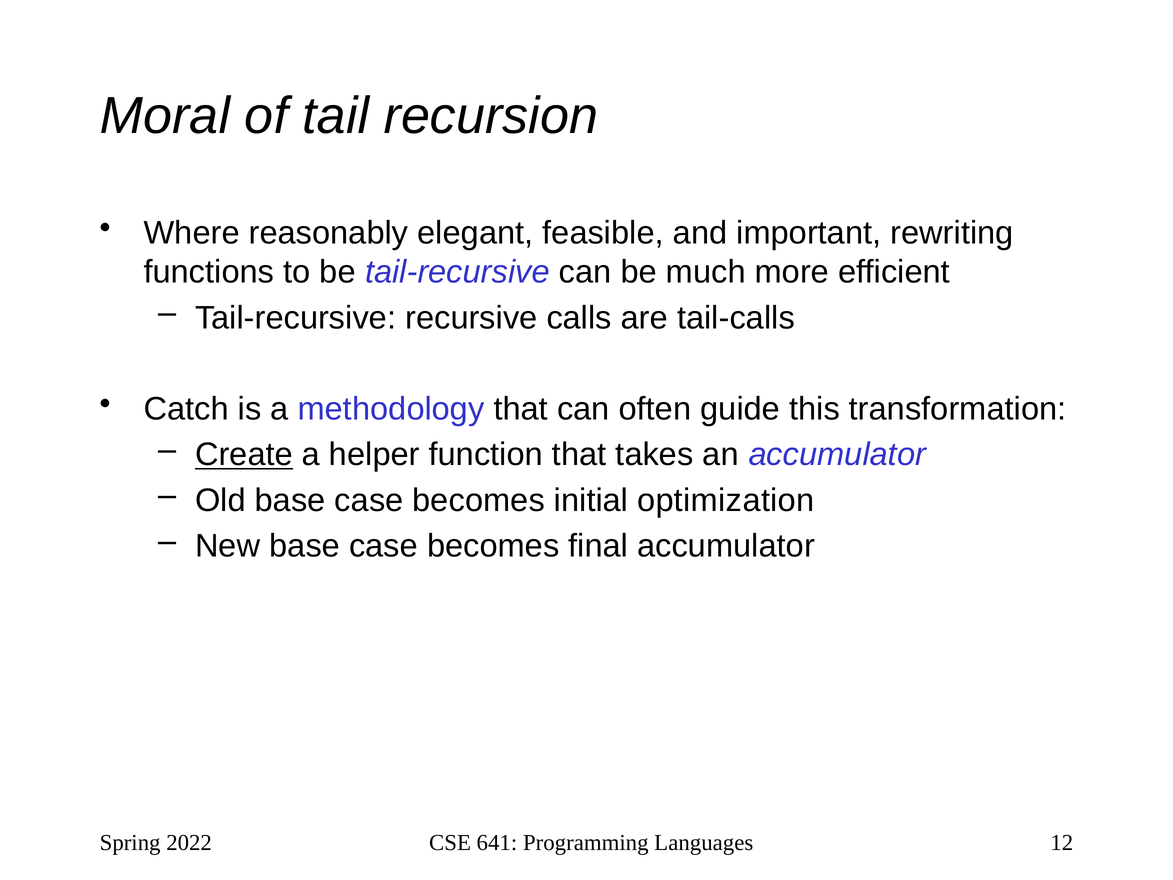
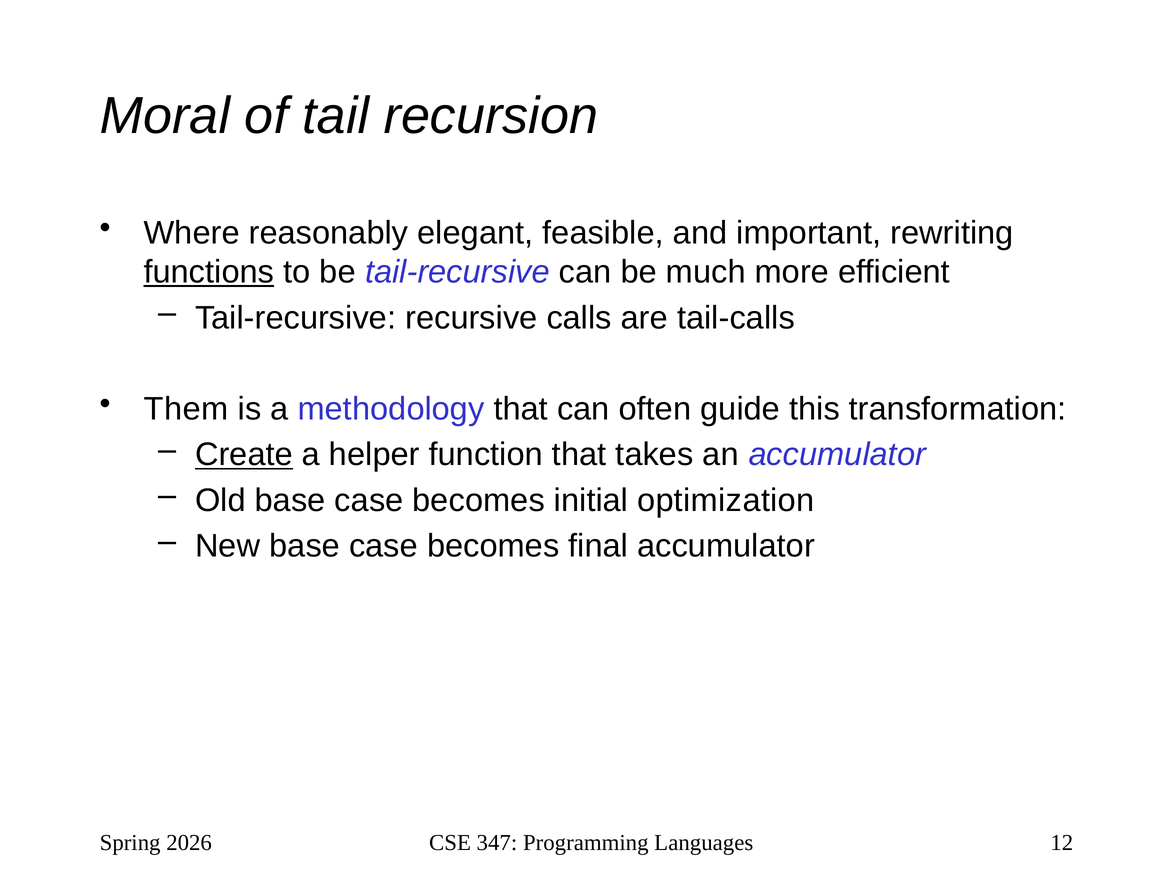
functions underline: none -> present
Catch: Catch -> Them
2022: 2022 -> 2026
641: 641 -> 347
